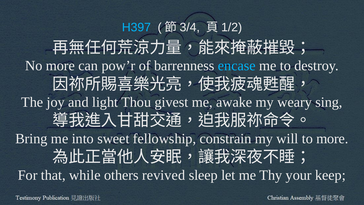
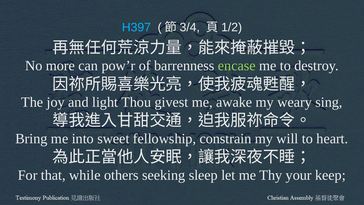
encase colour: light blue -> light green
to more: more -> heart
revived: revived -> seeking
